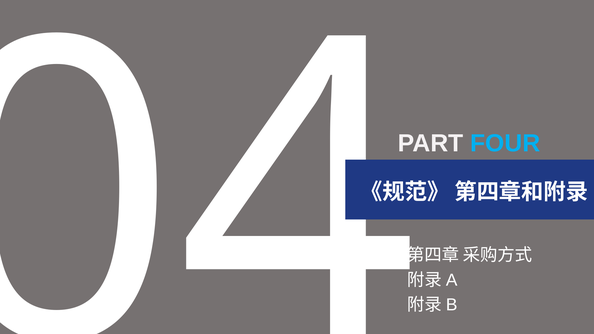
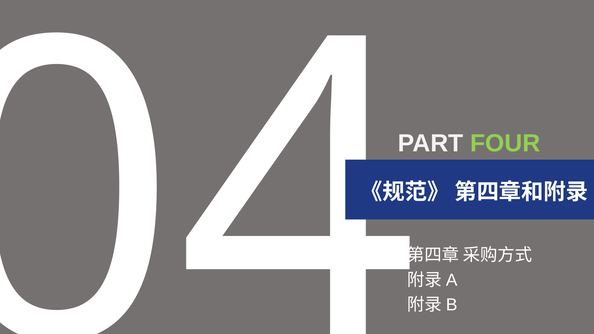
FOUR colour: light blue -> light green
